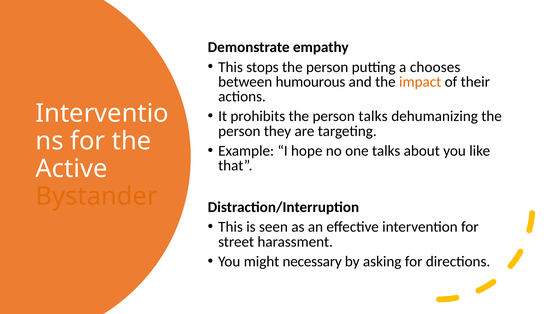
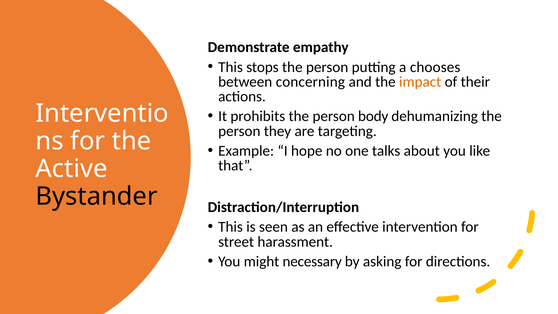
humourous: humourous -> concerning
person talks: talks -> body
Bystander colour: orange -> black
